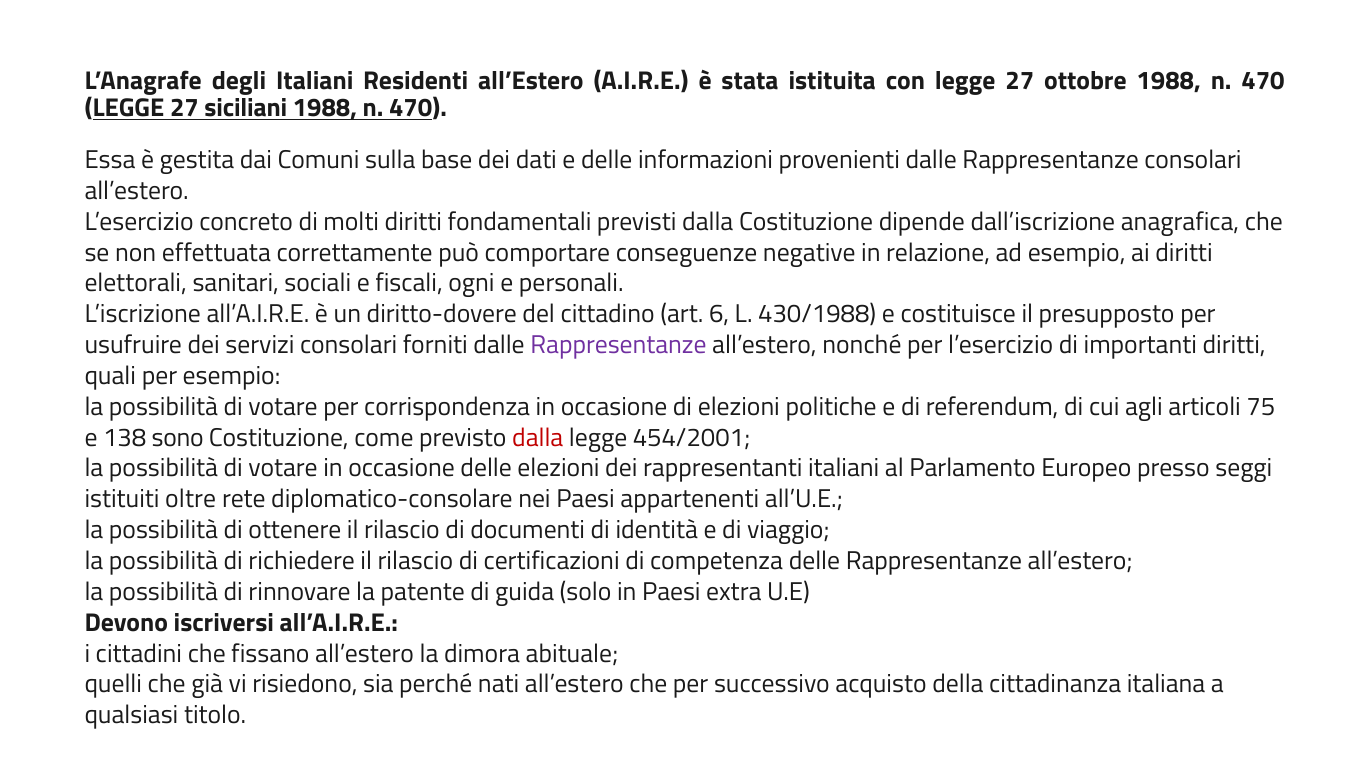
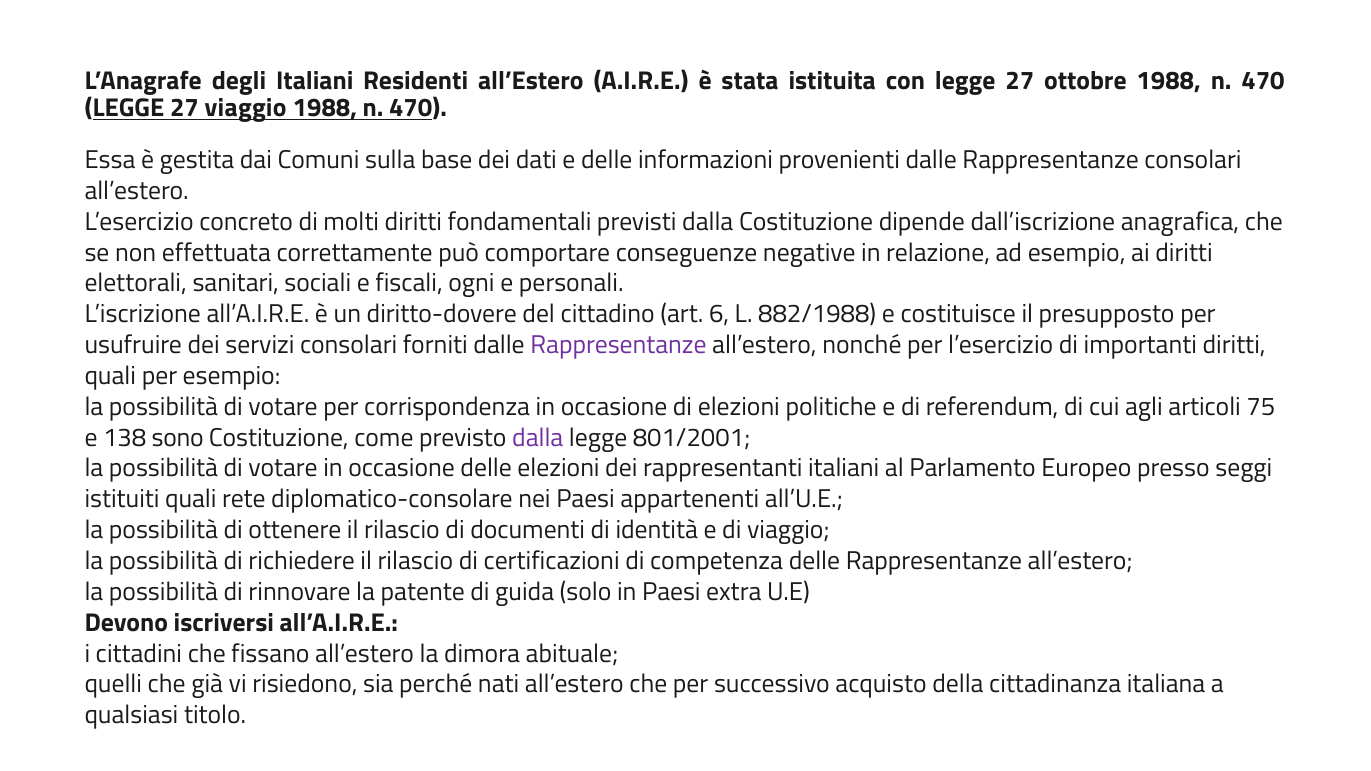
27 siciliani: siciliani -> viaggio
430/1988: 430/1988 -> 882/1988
dalla at (538, 438) colour: red -> purple
454/2001: 454/2001 -> 801/2001
istituiti oltre: oltre -> quali
